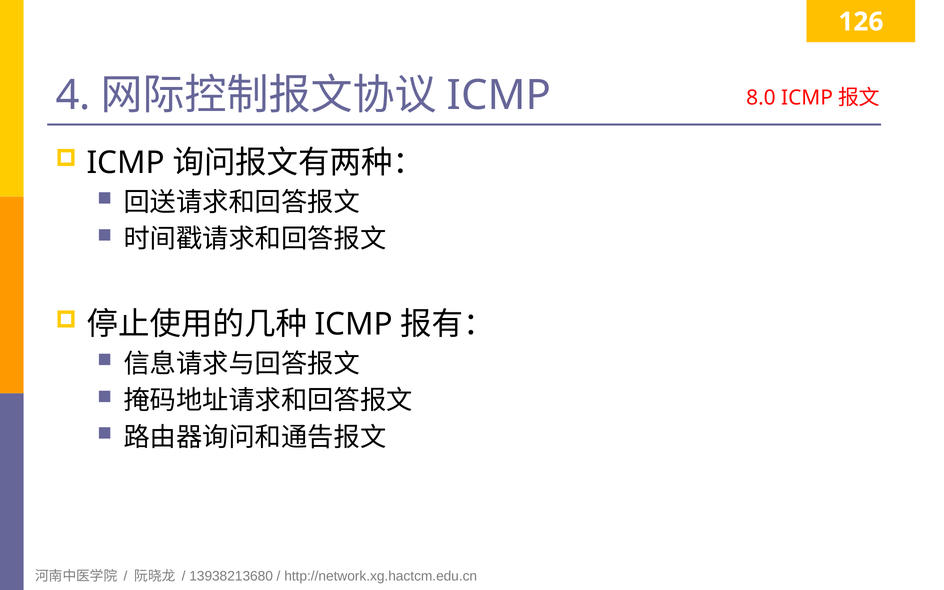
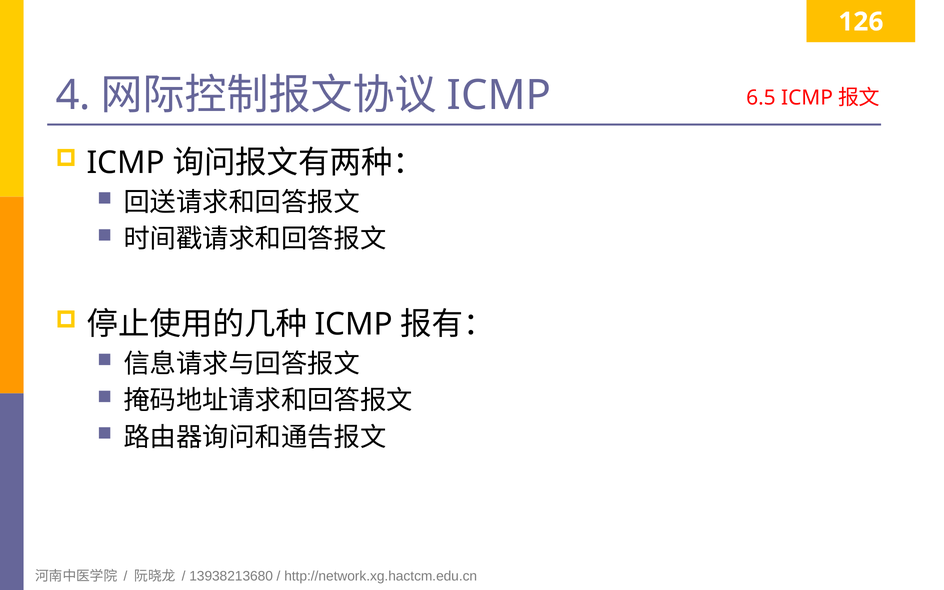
8.0: 8.0 -> 6.5
